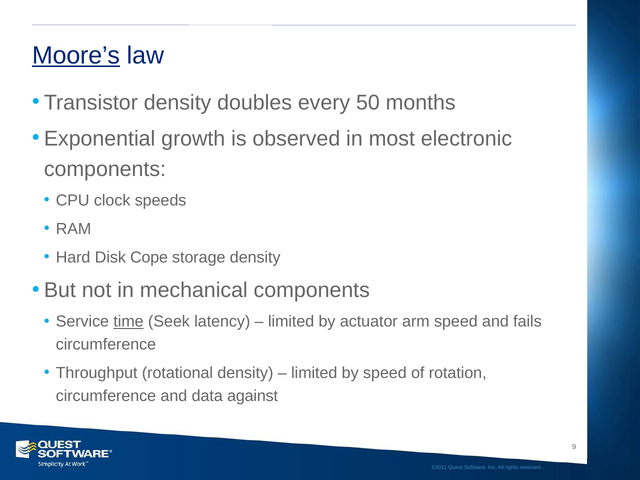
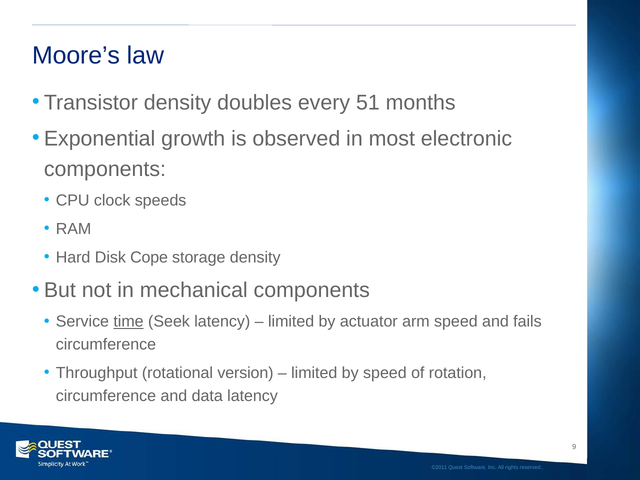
Moore’s underline: present -> none
50: 50 -> 51
rotational density: density -> version
data against: against -> latency
